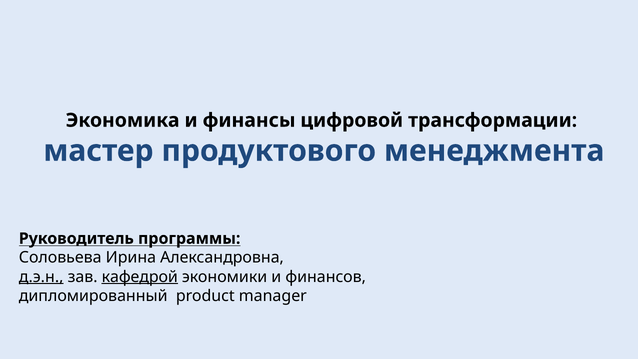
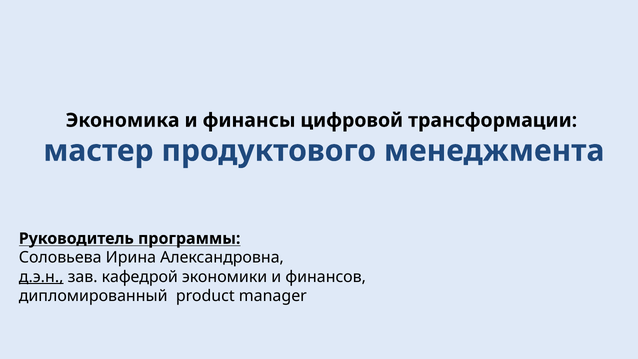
кафедрой underline: present -> none
